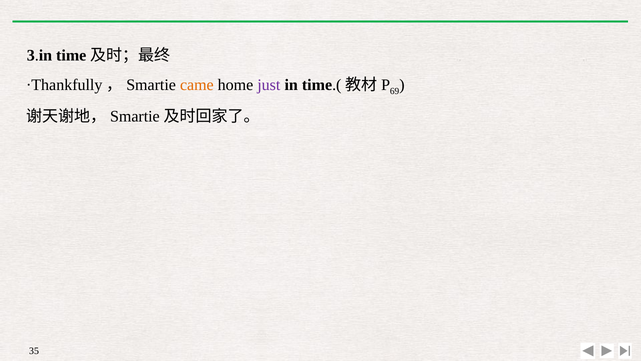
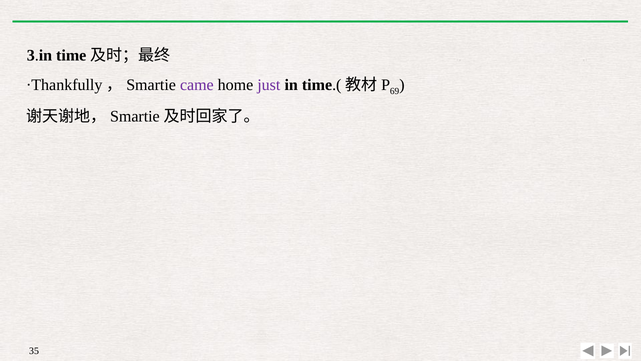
came colour: orange -> purple
